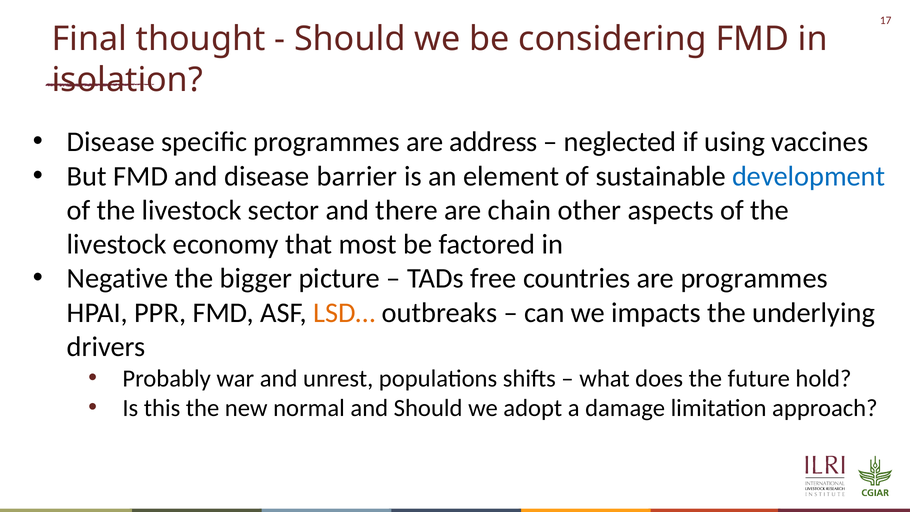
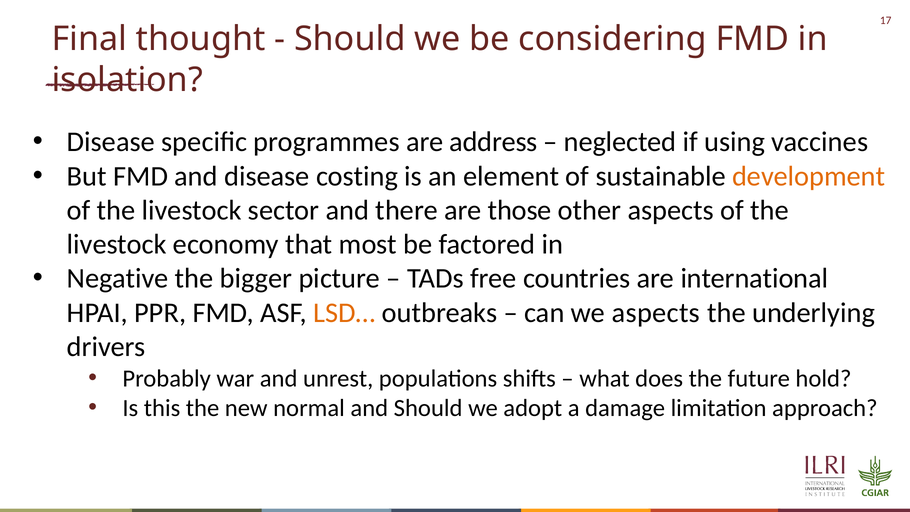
barrier: barrier -> costing
development colour: blue -> orange
chain: chain -> those
are programmes: programmes -> international
we impacts: impacts -> aspects
